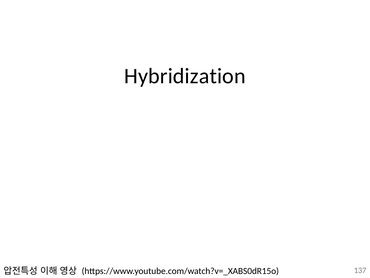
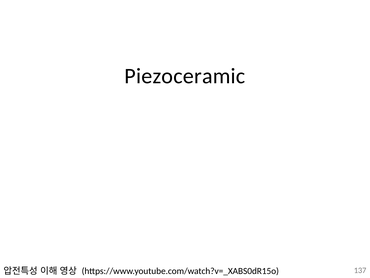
Hybridization: Hybridization -> Piezoceramic
